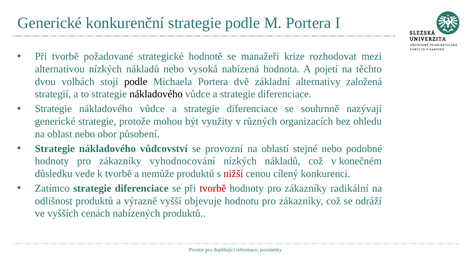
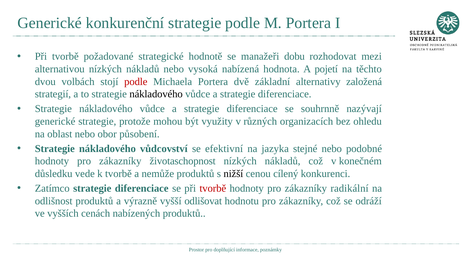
krize: krize -> dobu
podle at (136, 82) colour: black -> red
provozní: provozní -> efektivní
oblastí: oblastí -> jazyka
vyhodnocování: vyhodnocování -> životaschopnost
nižší colour: red -> black
objevuje: objevuje -> odlišovat
